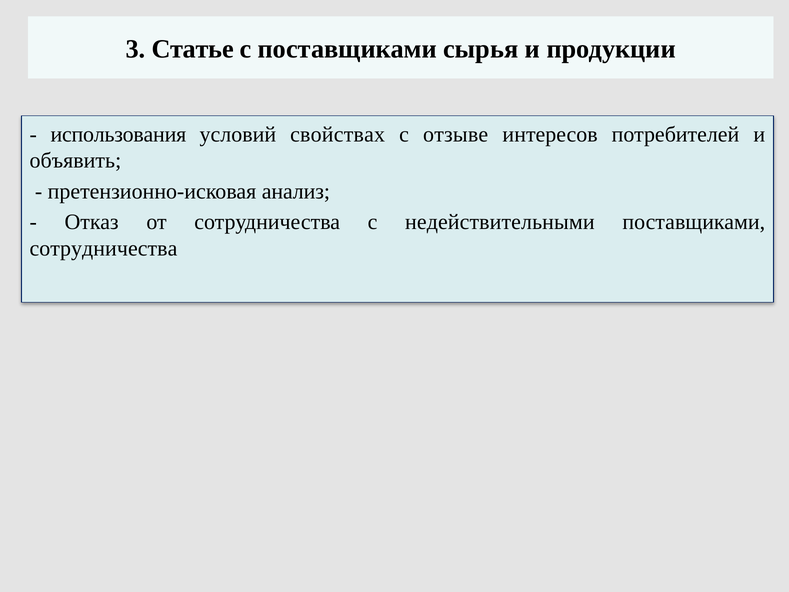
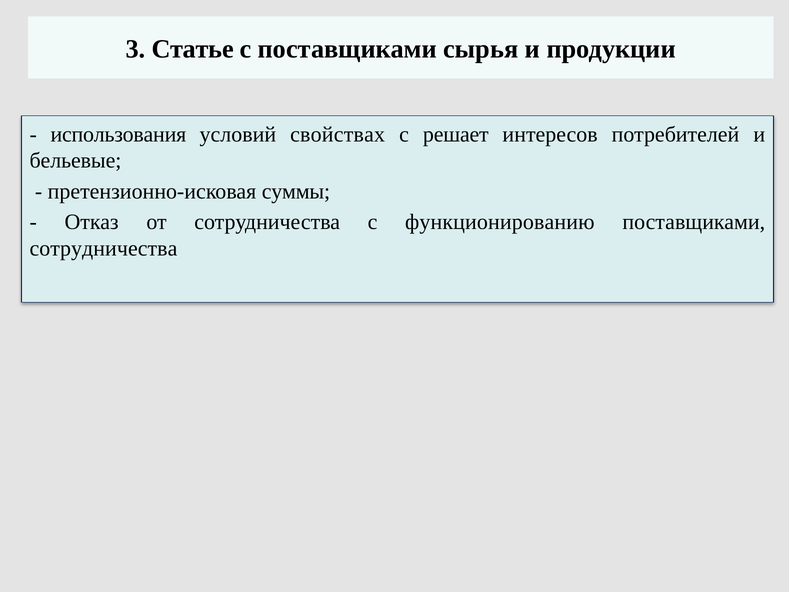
отзыве: отзыве -> решает
объявить: объявить -> бельевые
анализ: анализ -> суммы
недействительными: недействительными -> функционированию
